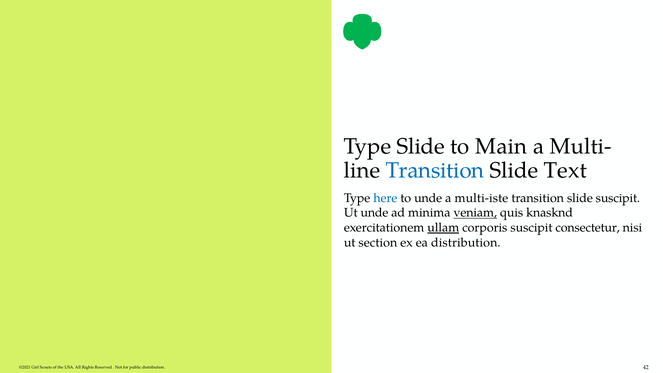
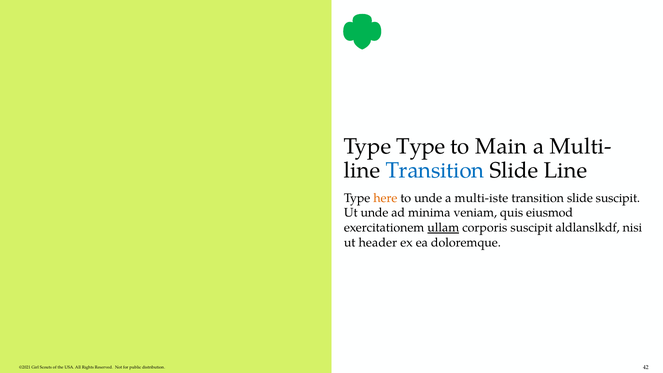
Type Slide: Slide -> Type
Slide Text: Text -> Line
here colour: blue -> orange
veniam underline: present -> none
knasknd: knasknd -> eiusmod
consectetur: consectetur -> aldlanslkdf
section: section -> header
ea distribution: distribution -> doloremque
